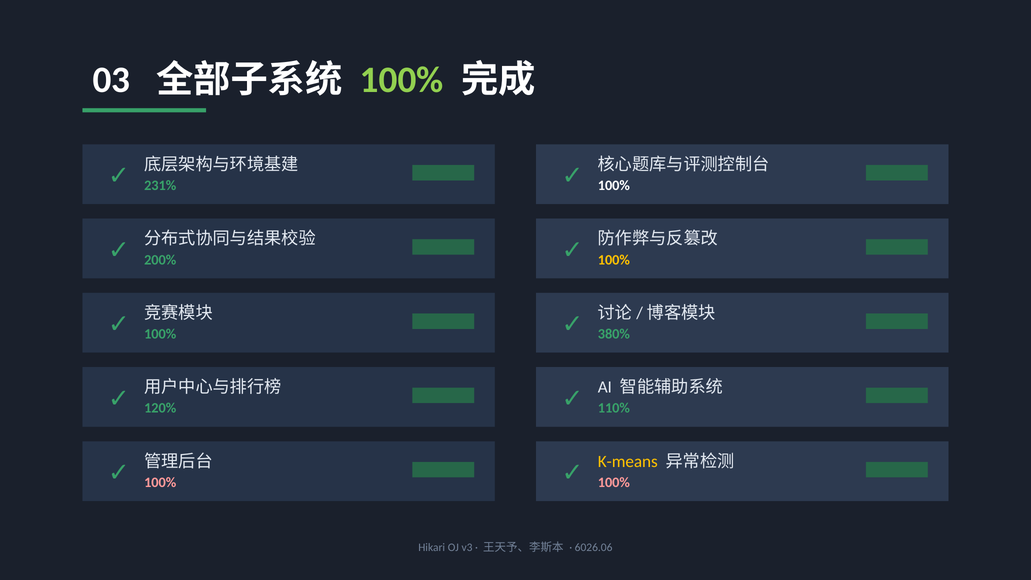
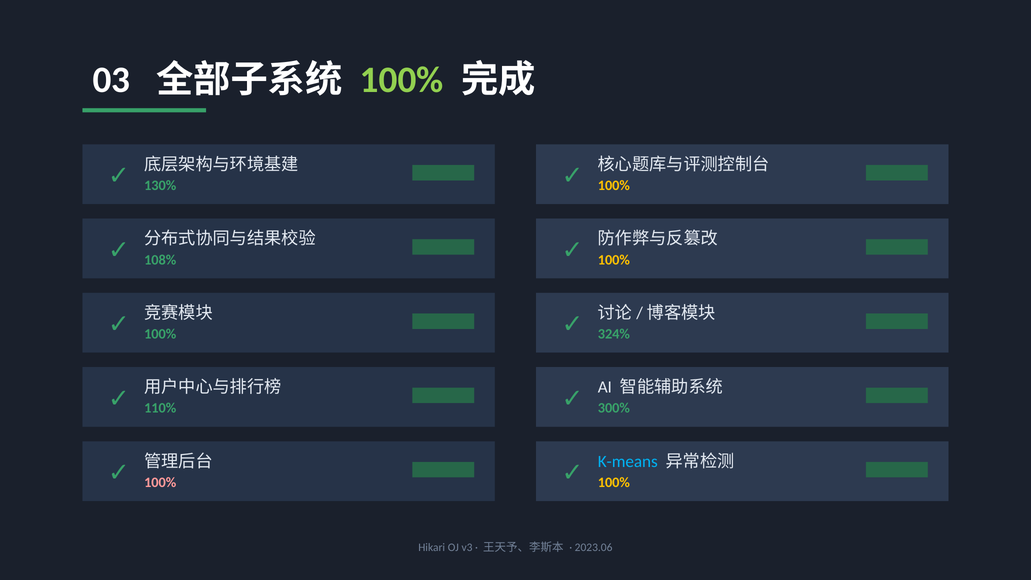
231%: 231% -> 130%
100% at (614, 186) colour: white -> yellow
200%: 200% -> 108%
380%: 380% -> 324%
120%: 120% -> 110%
110%: 110% -> 300%
100% at (614, 482) colour: pink -> yellow
K-means colour: yellow -> light blue
6026.06: 6026.06 -> 2023.06
